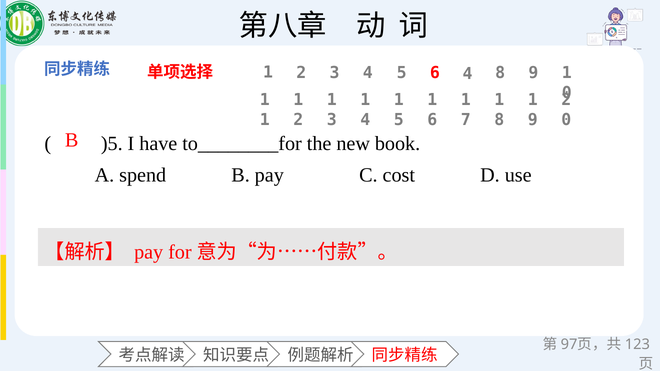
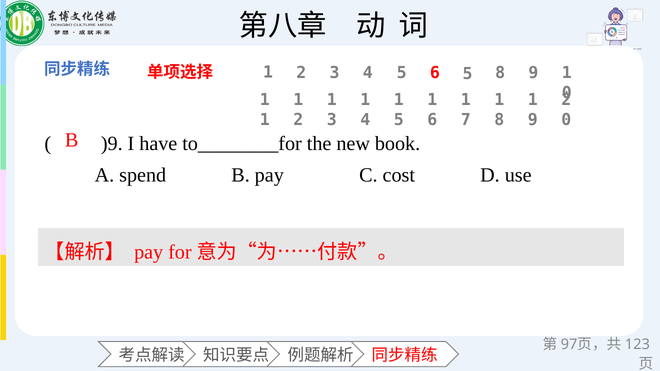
6 4: 4 -> 5
)5: )5 -> )9
